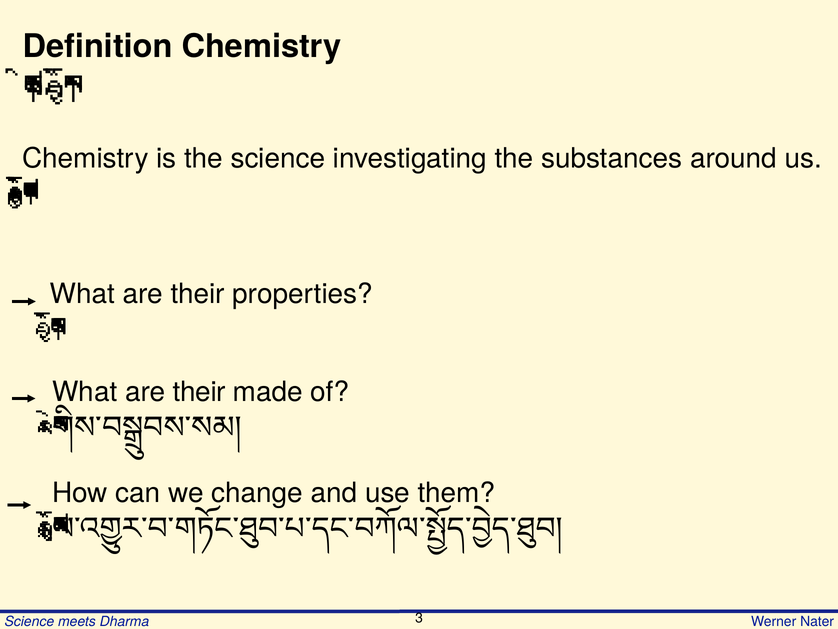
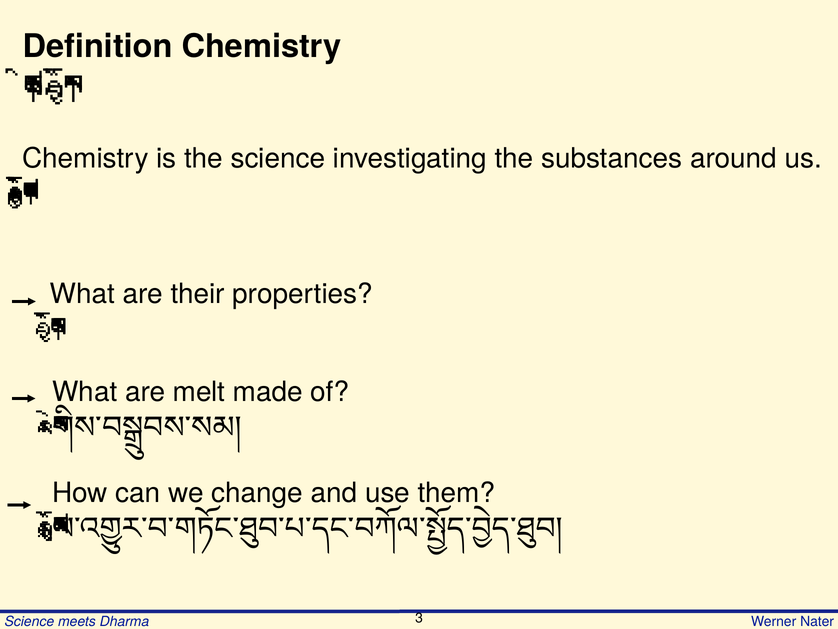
their at (199, 392): their -> melt
